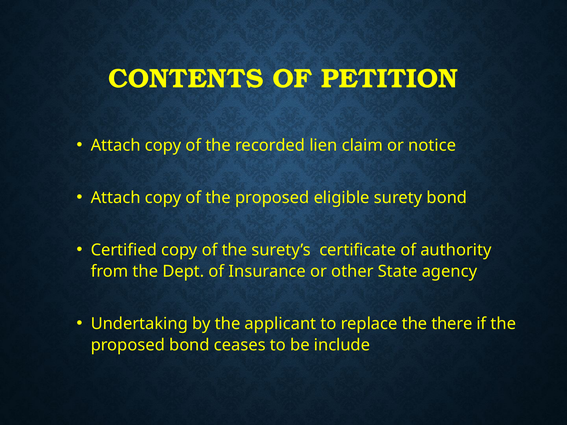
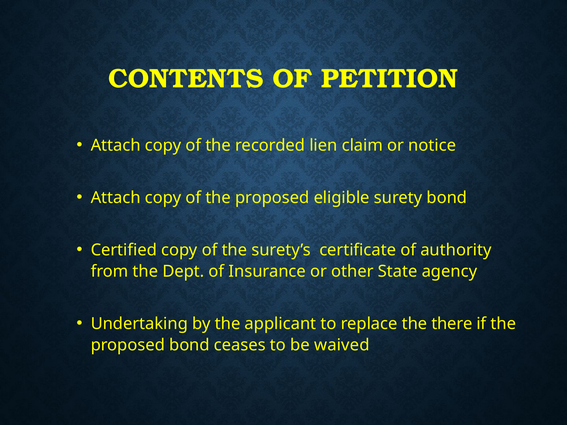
include: include -> waived
